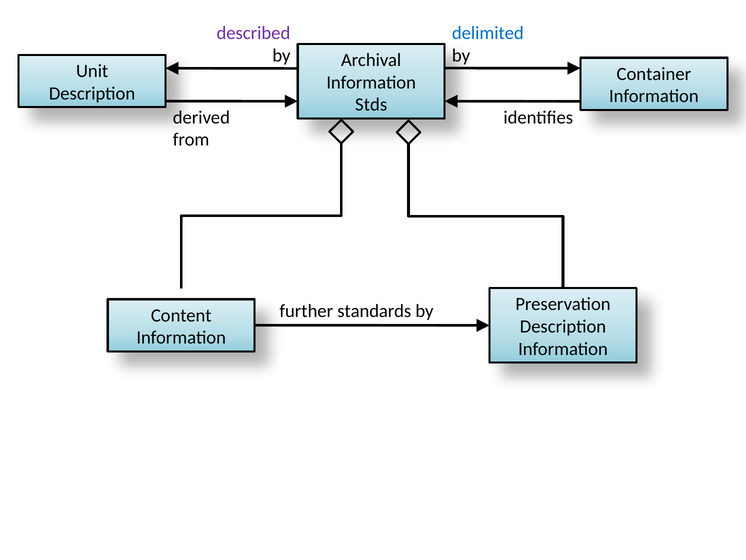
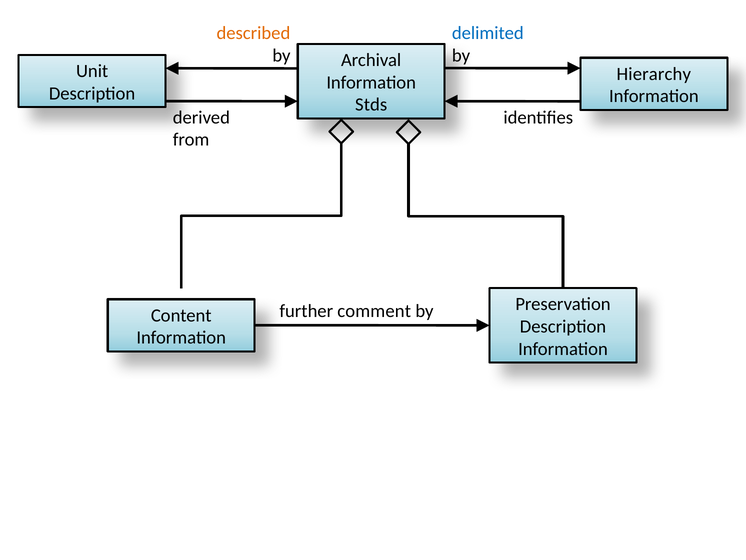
described colour: purple -> orange
Container: Container -> Hierarchy
standards: standards -> comment
